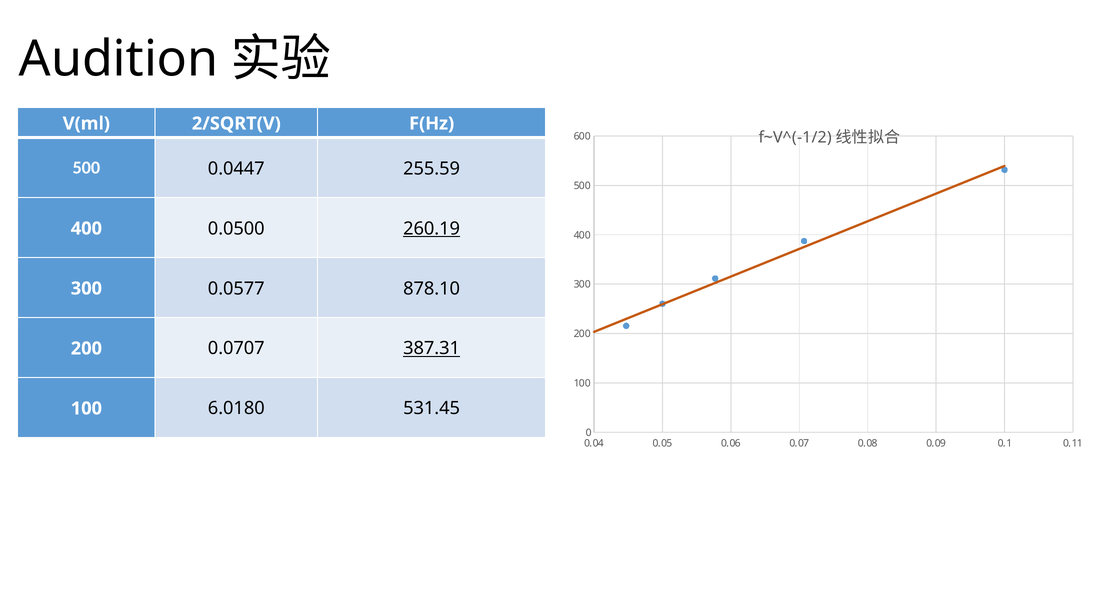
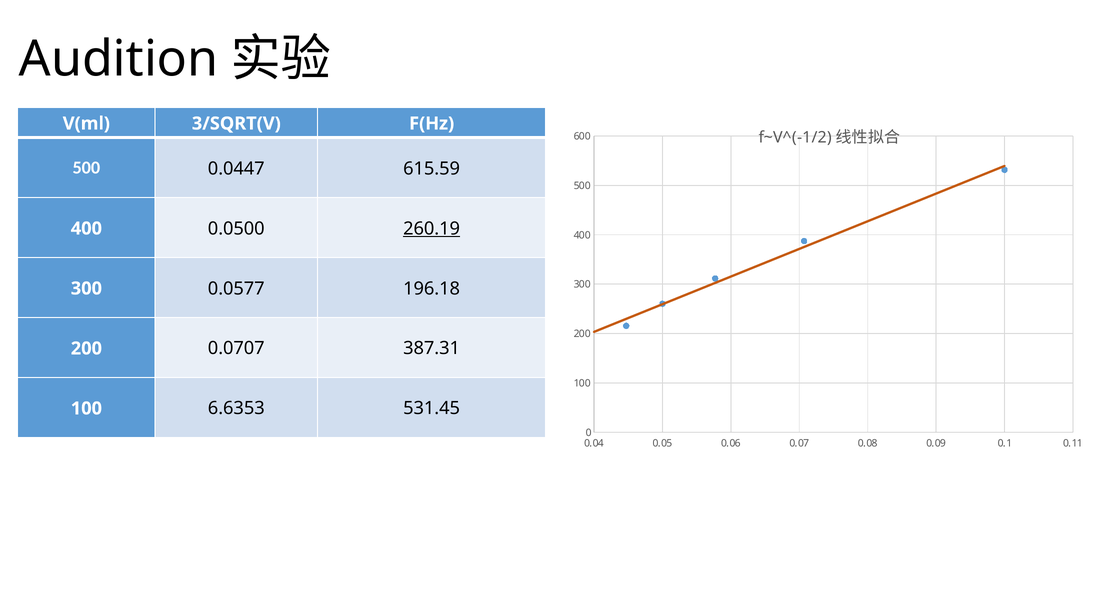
2/SQRT(V: 2/SQRT(V -> 3/SQRT(V
255.59: 255.59 -> 615.59
878.10: 878.10 -> 196.18
387.31 underline: present -> none
6.0180: 6.0180 -> 6.6353
